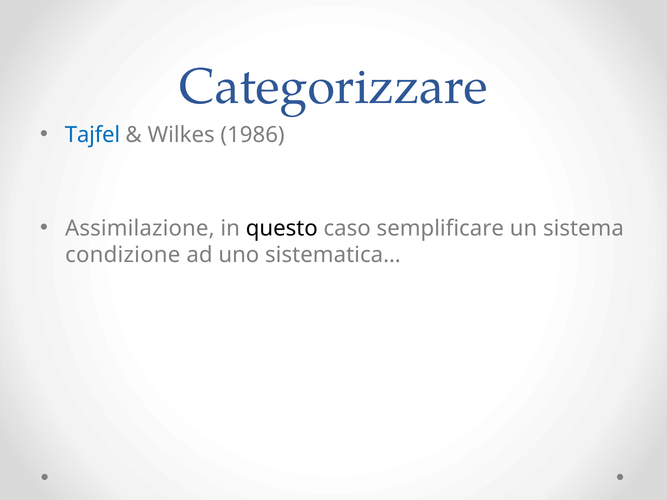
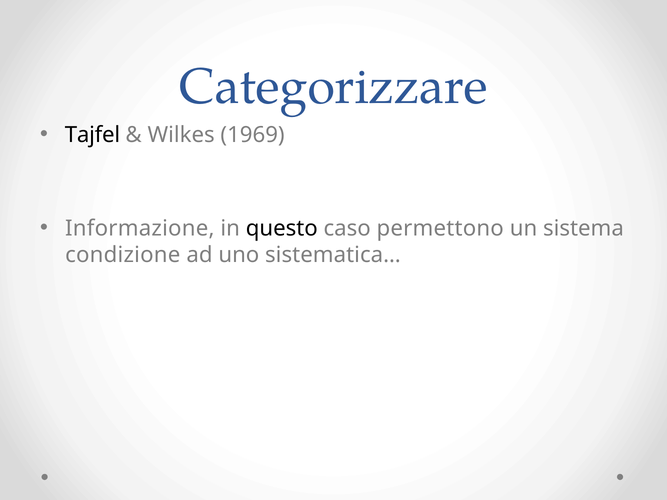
Tajfel colour: blue -> black
1986: 1986 -> 1969
Assimilazione: Assimilazione -> Informazione
semplificare: semplificare -> permettono
